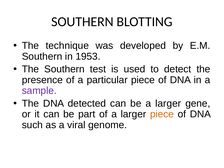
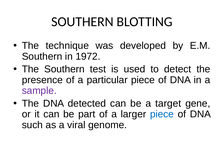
1953: 1953 -> 1972
be a larger: larger -> target
piece at (162, 114) colour: orange -> blue
